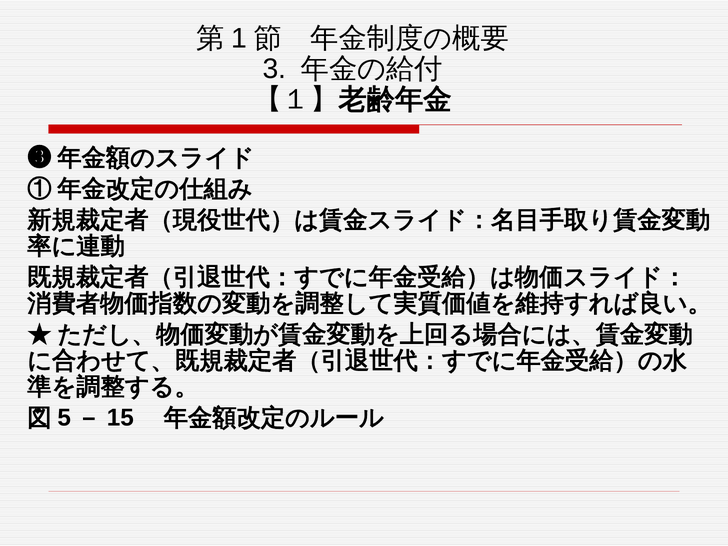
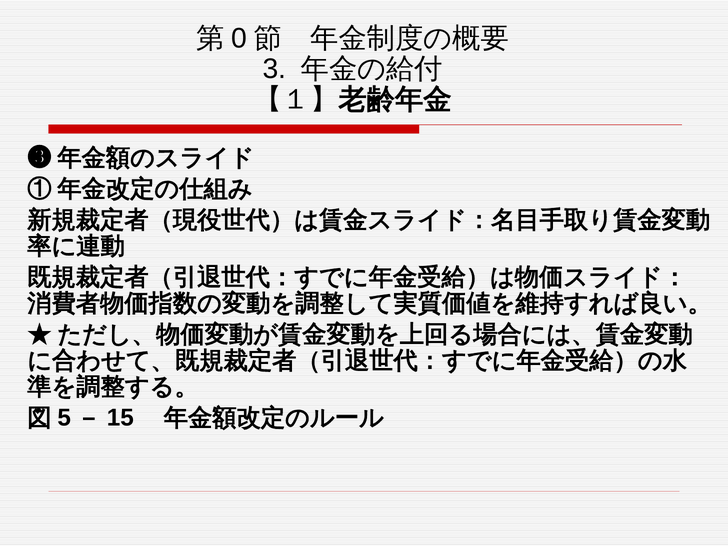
1: 1 -> 0
